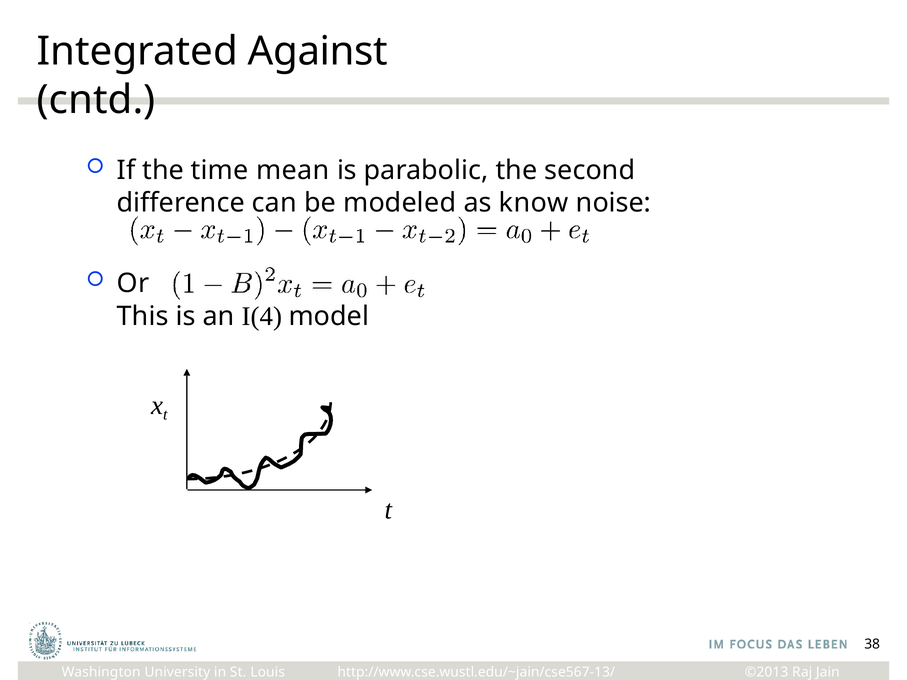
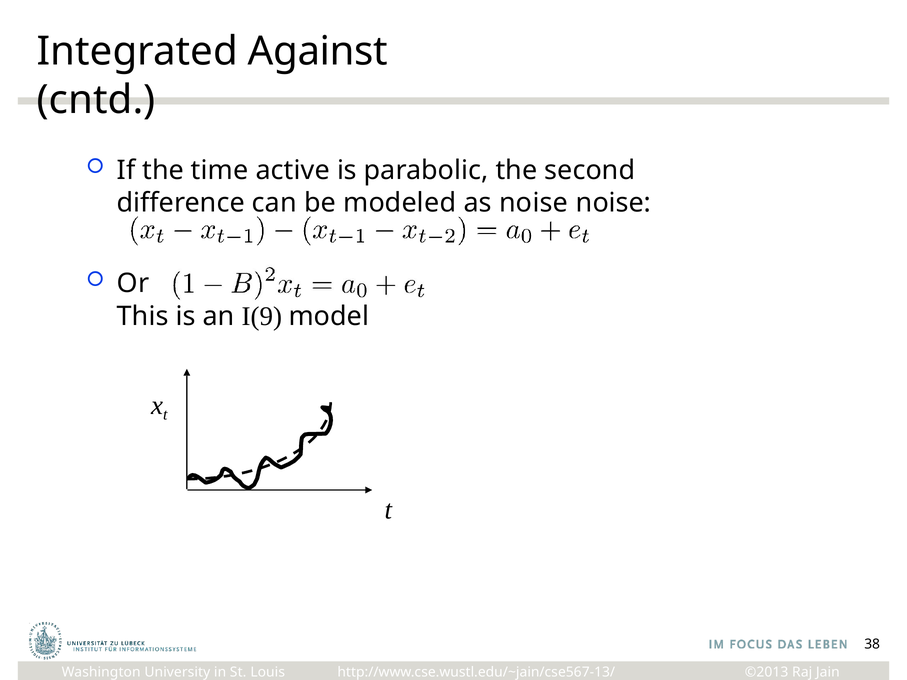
mean: mean -> active
as know: know -> noise
I(4: I(4 -> I(9
